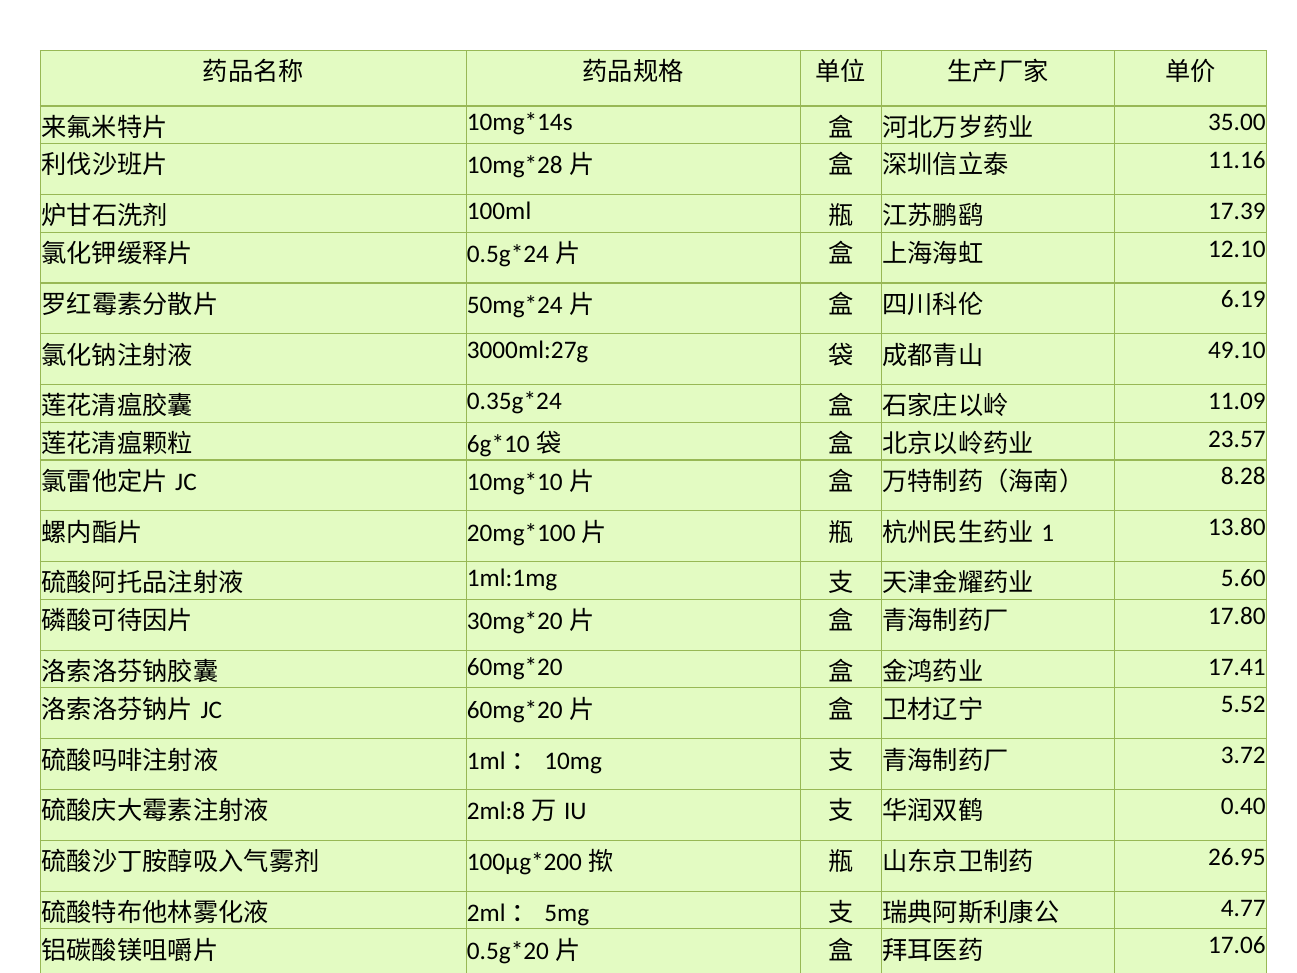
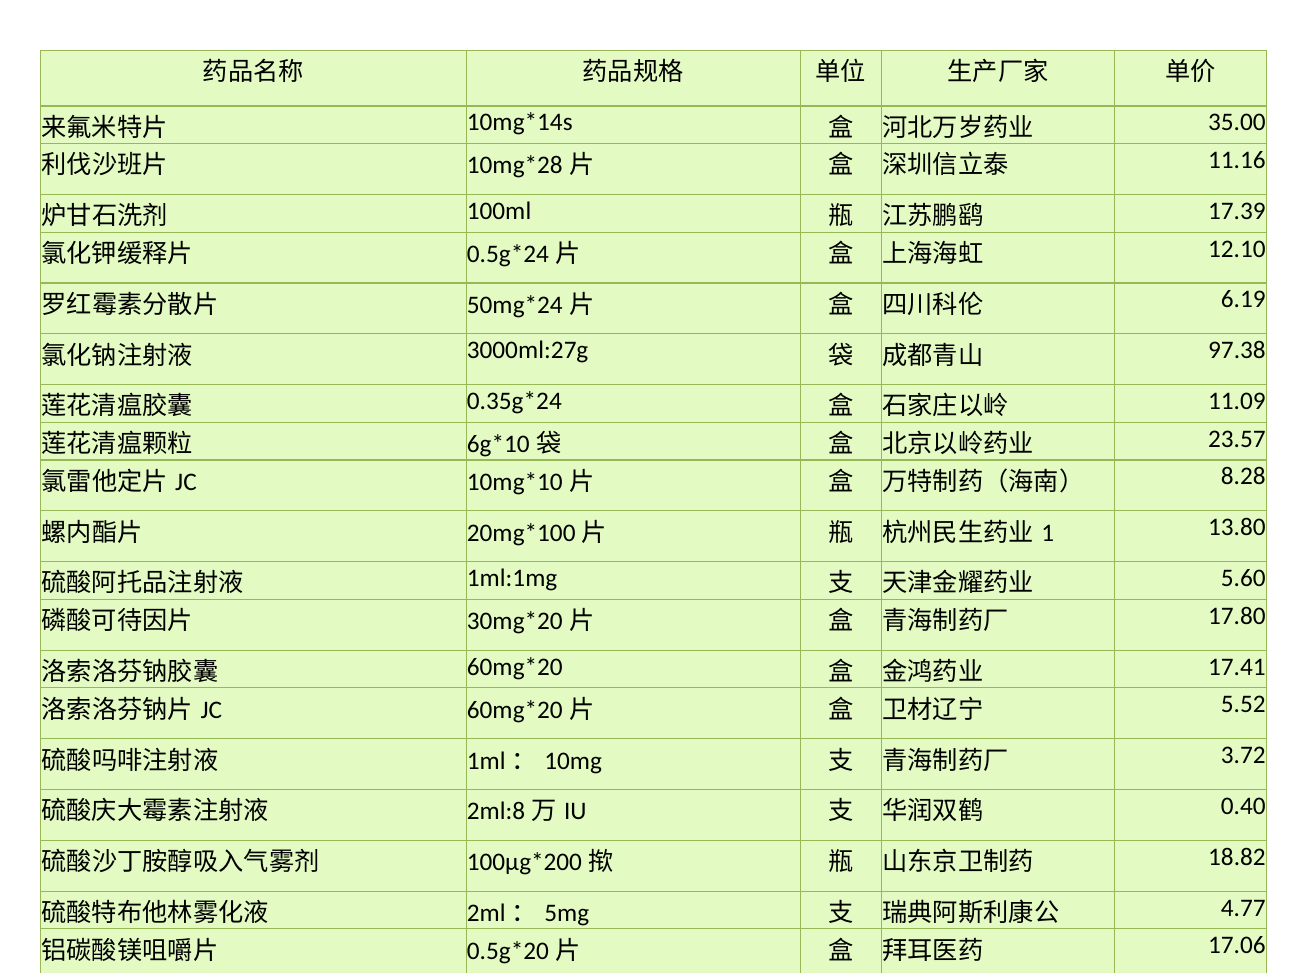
49.10: 49.10 -> 97.38
26.95: 26.95 -> 18.82
